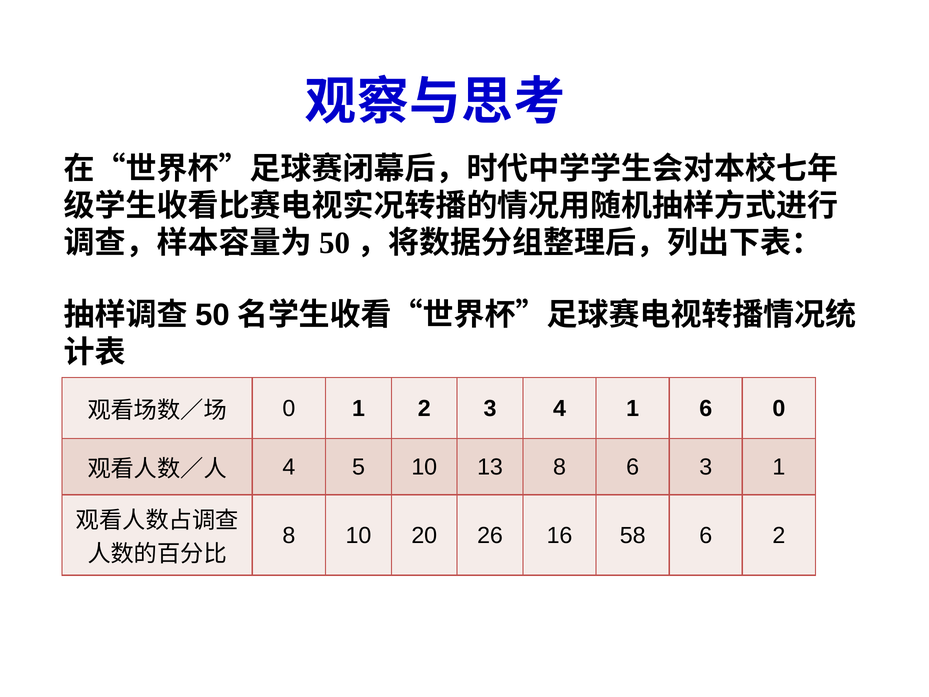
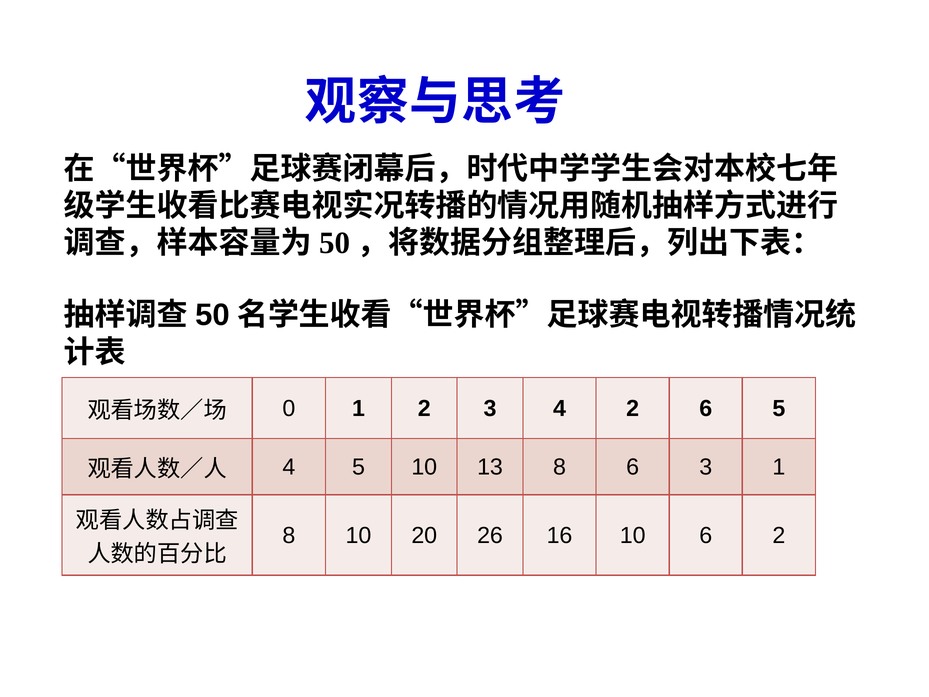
4 1: 1 -> 2
6 0: 0 -> 5
16 58: 58 -> 10
